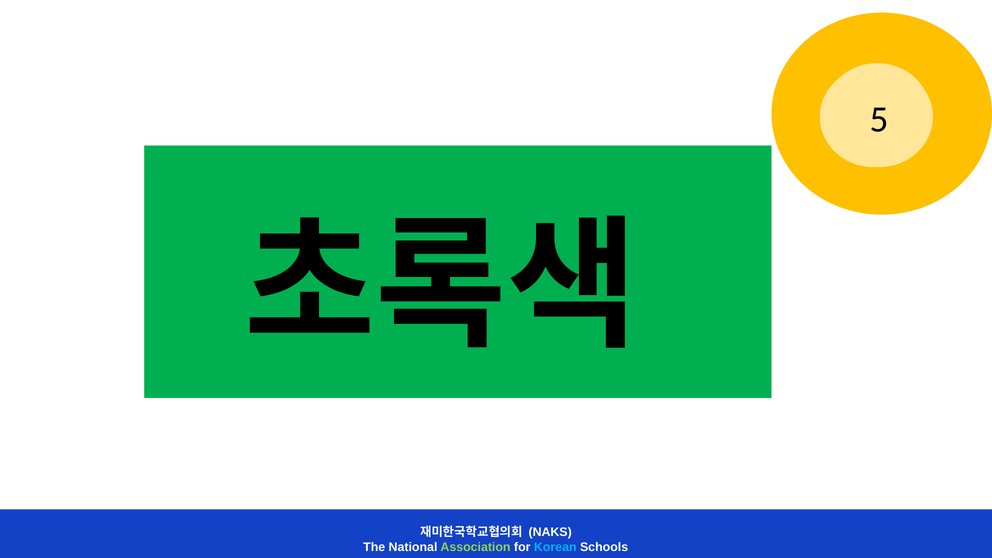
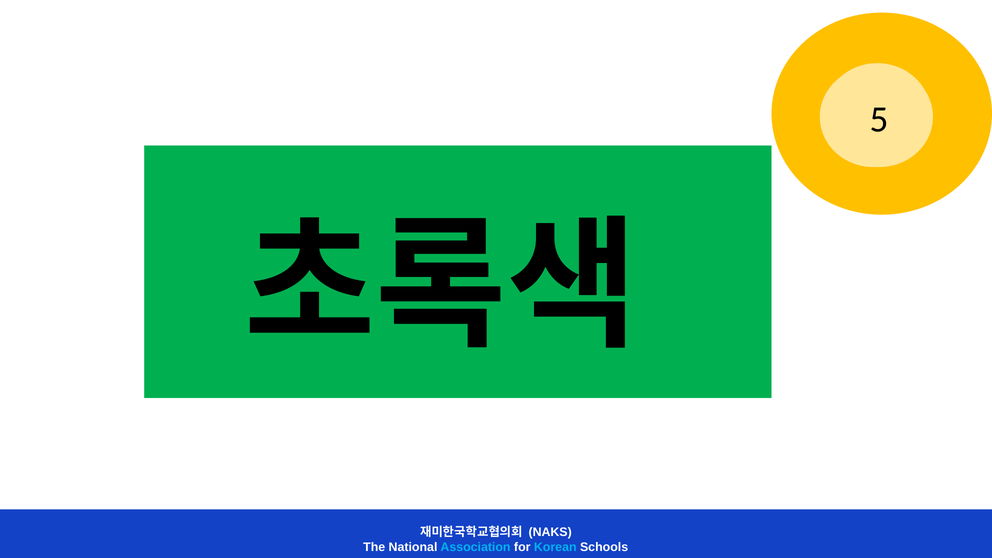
Association colour: light green -> light blue
